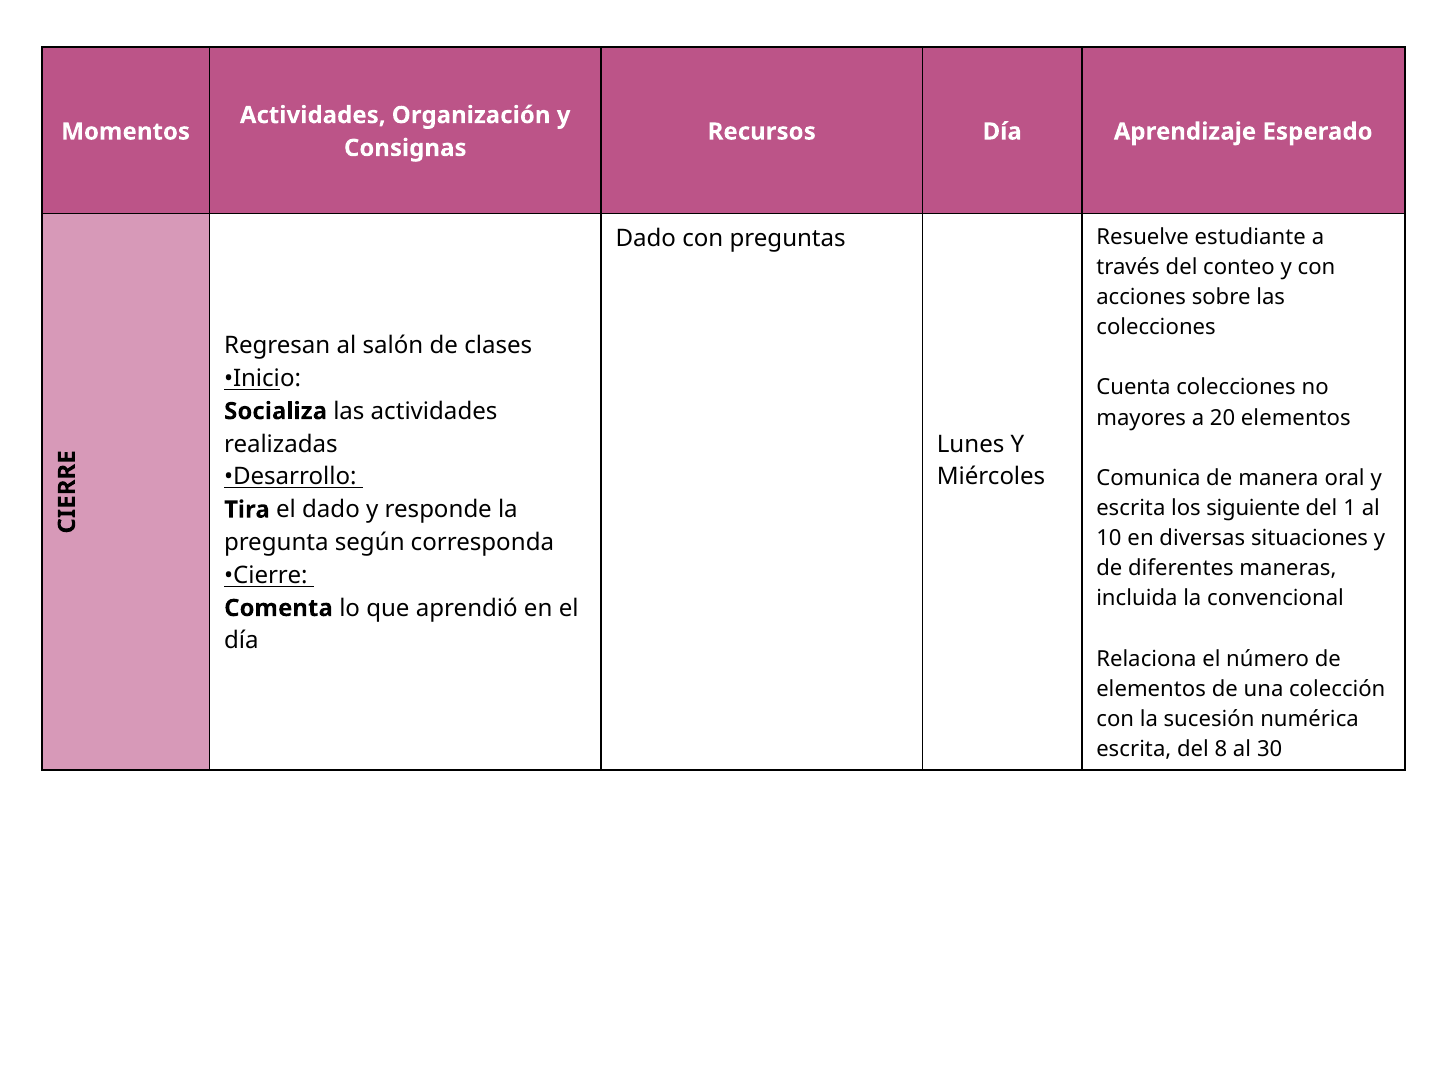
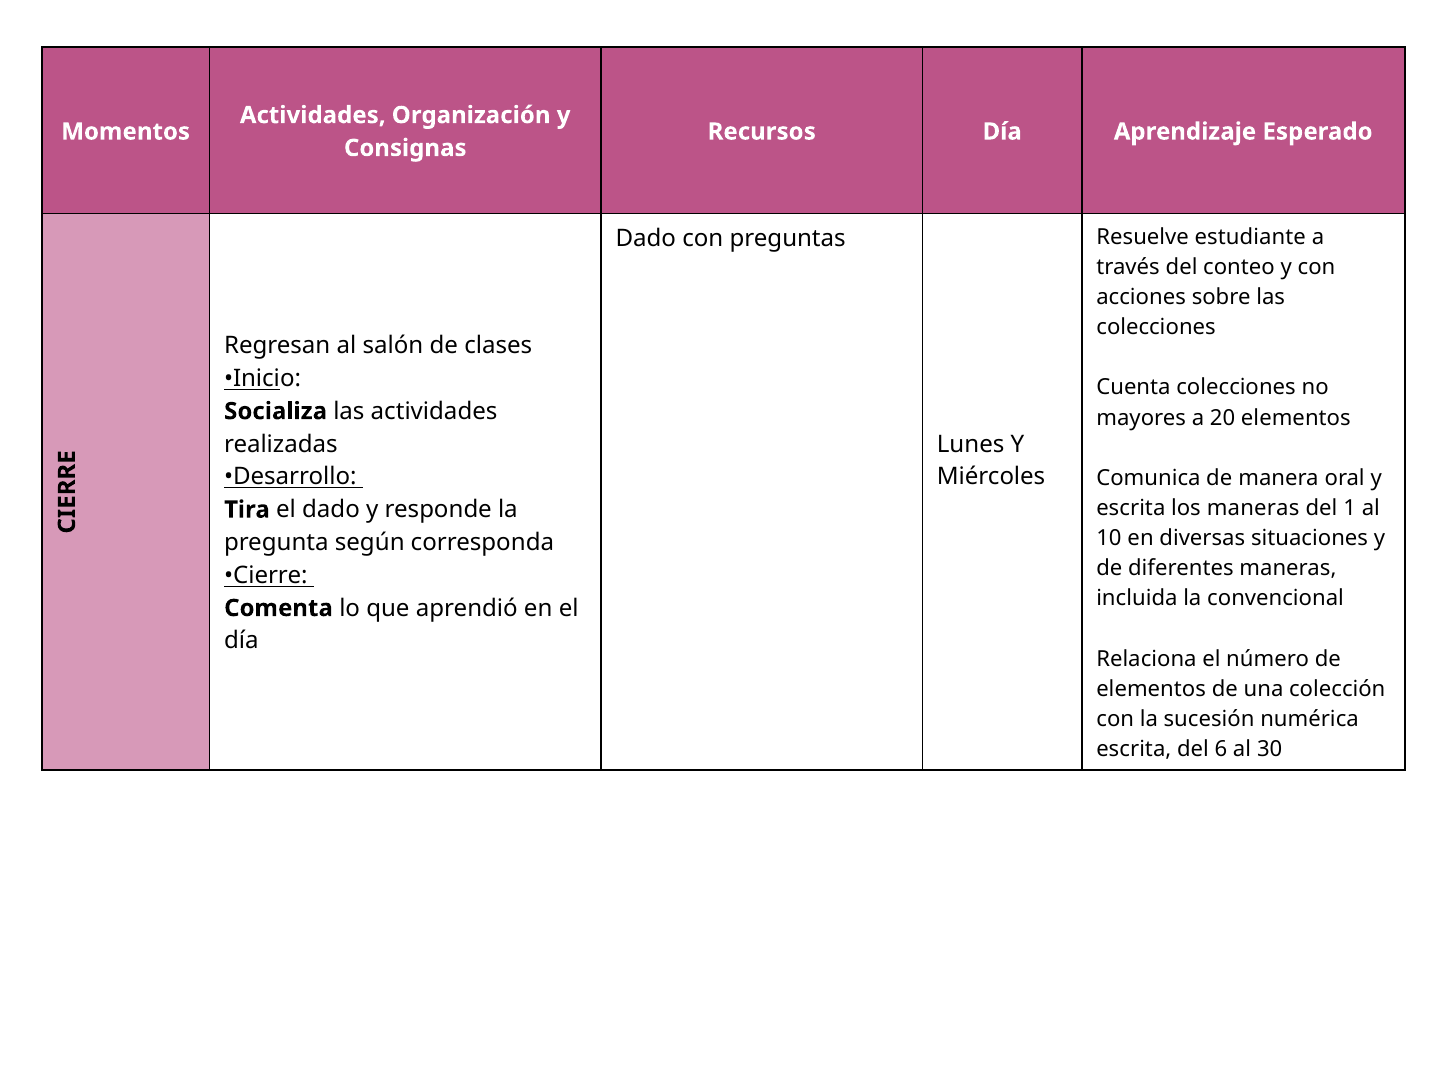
los siguiente: siguiente -> maneras
8: 8 -> 6
